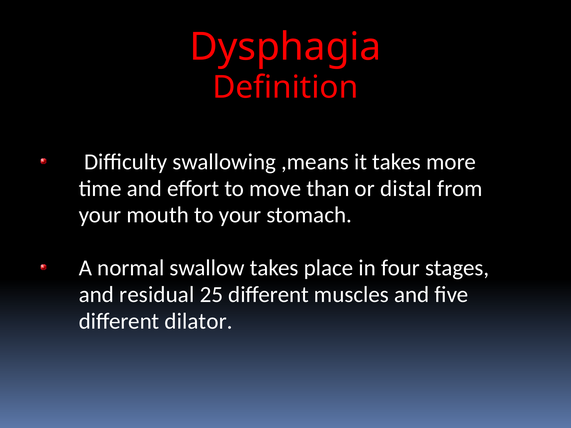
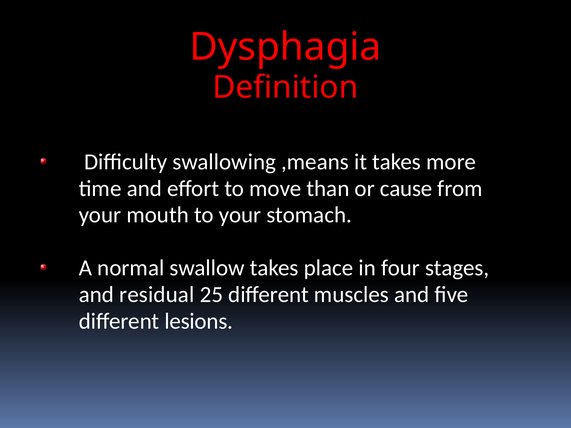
distal: distal -> cause
dilator: dilator -> lesions
